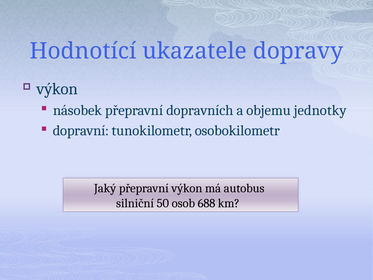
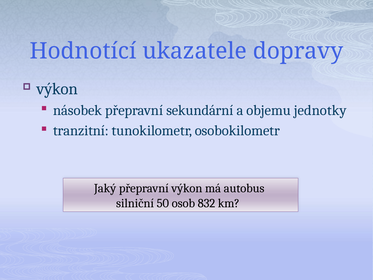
dopravních: dopravních -> sekundární
dopravní: dopravní -> tranzitní
688: 688 -> 832
